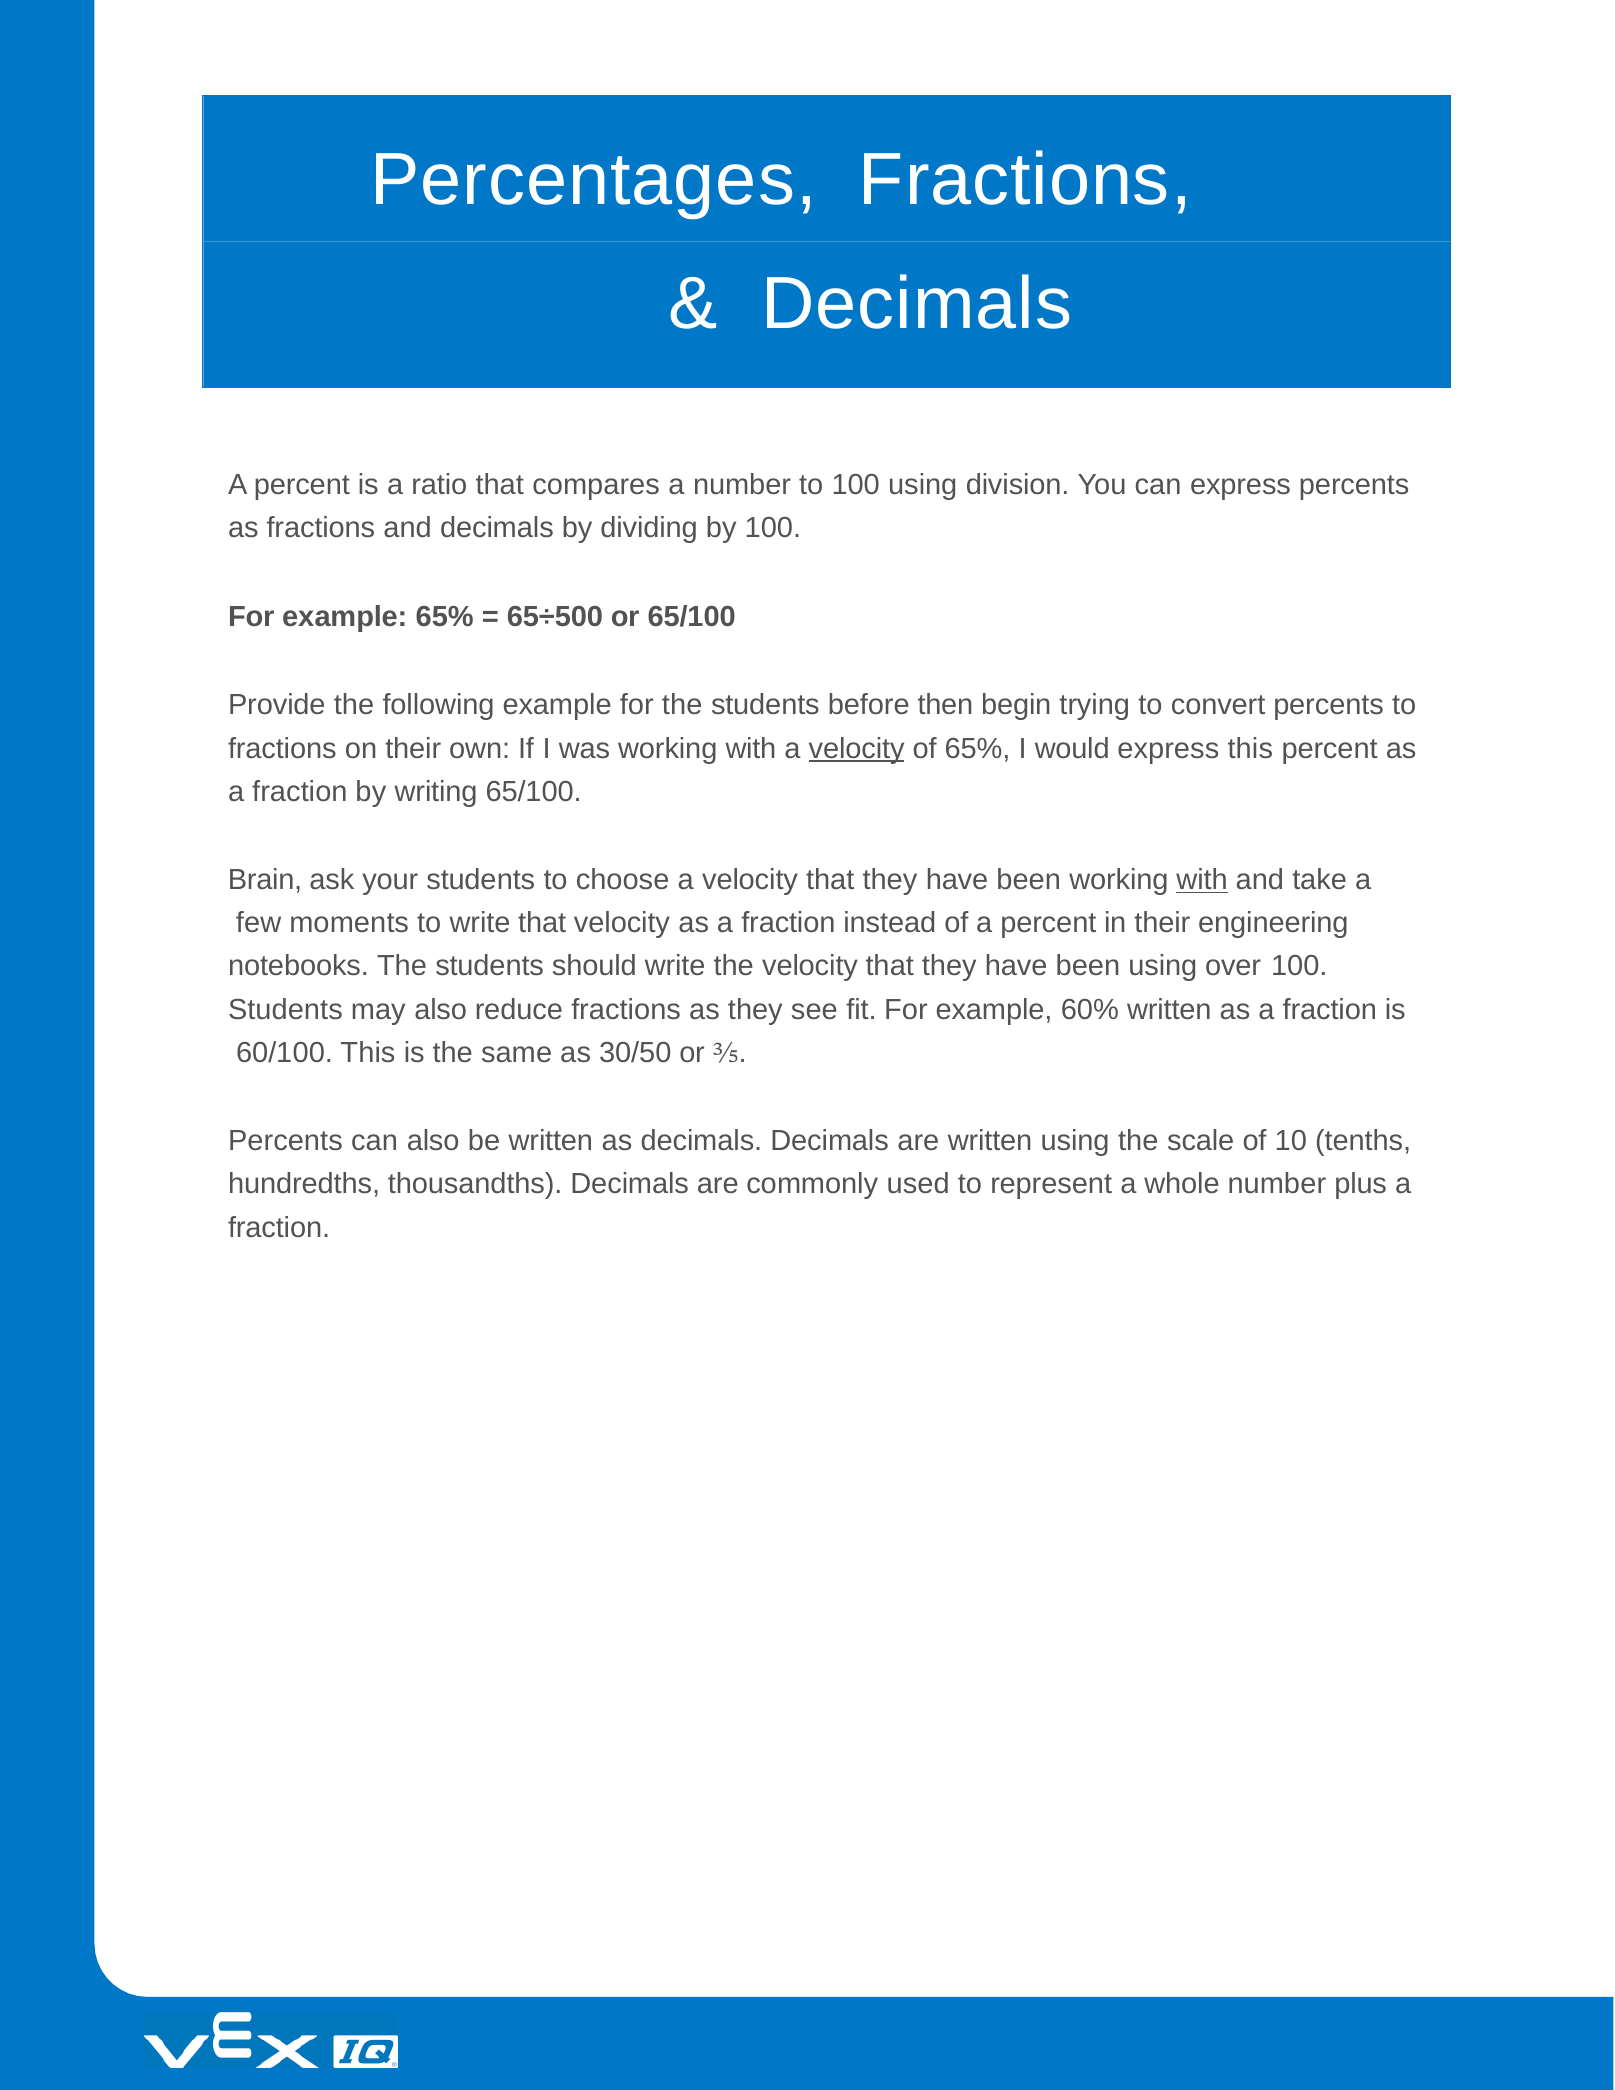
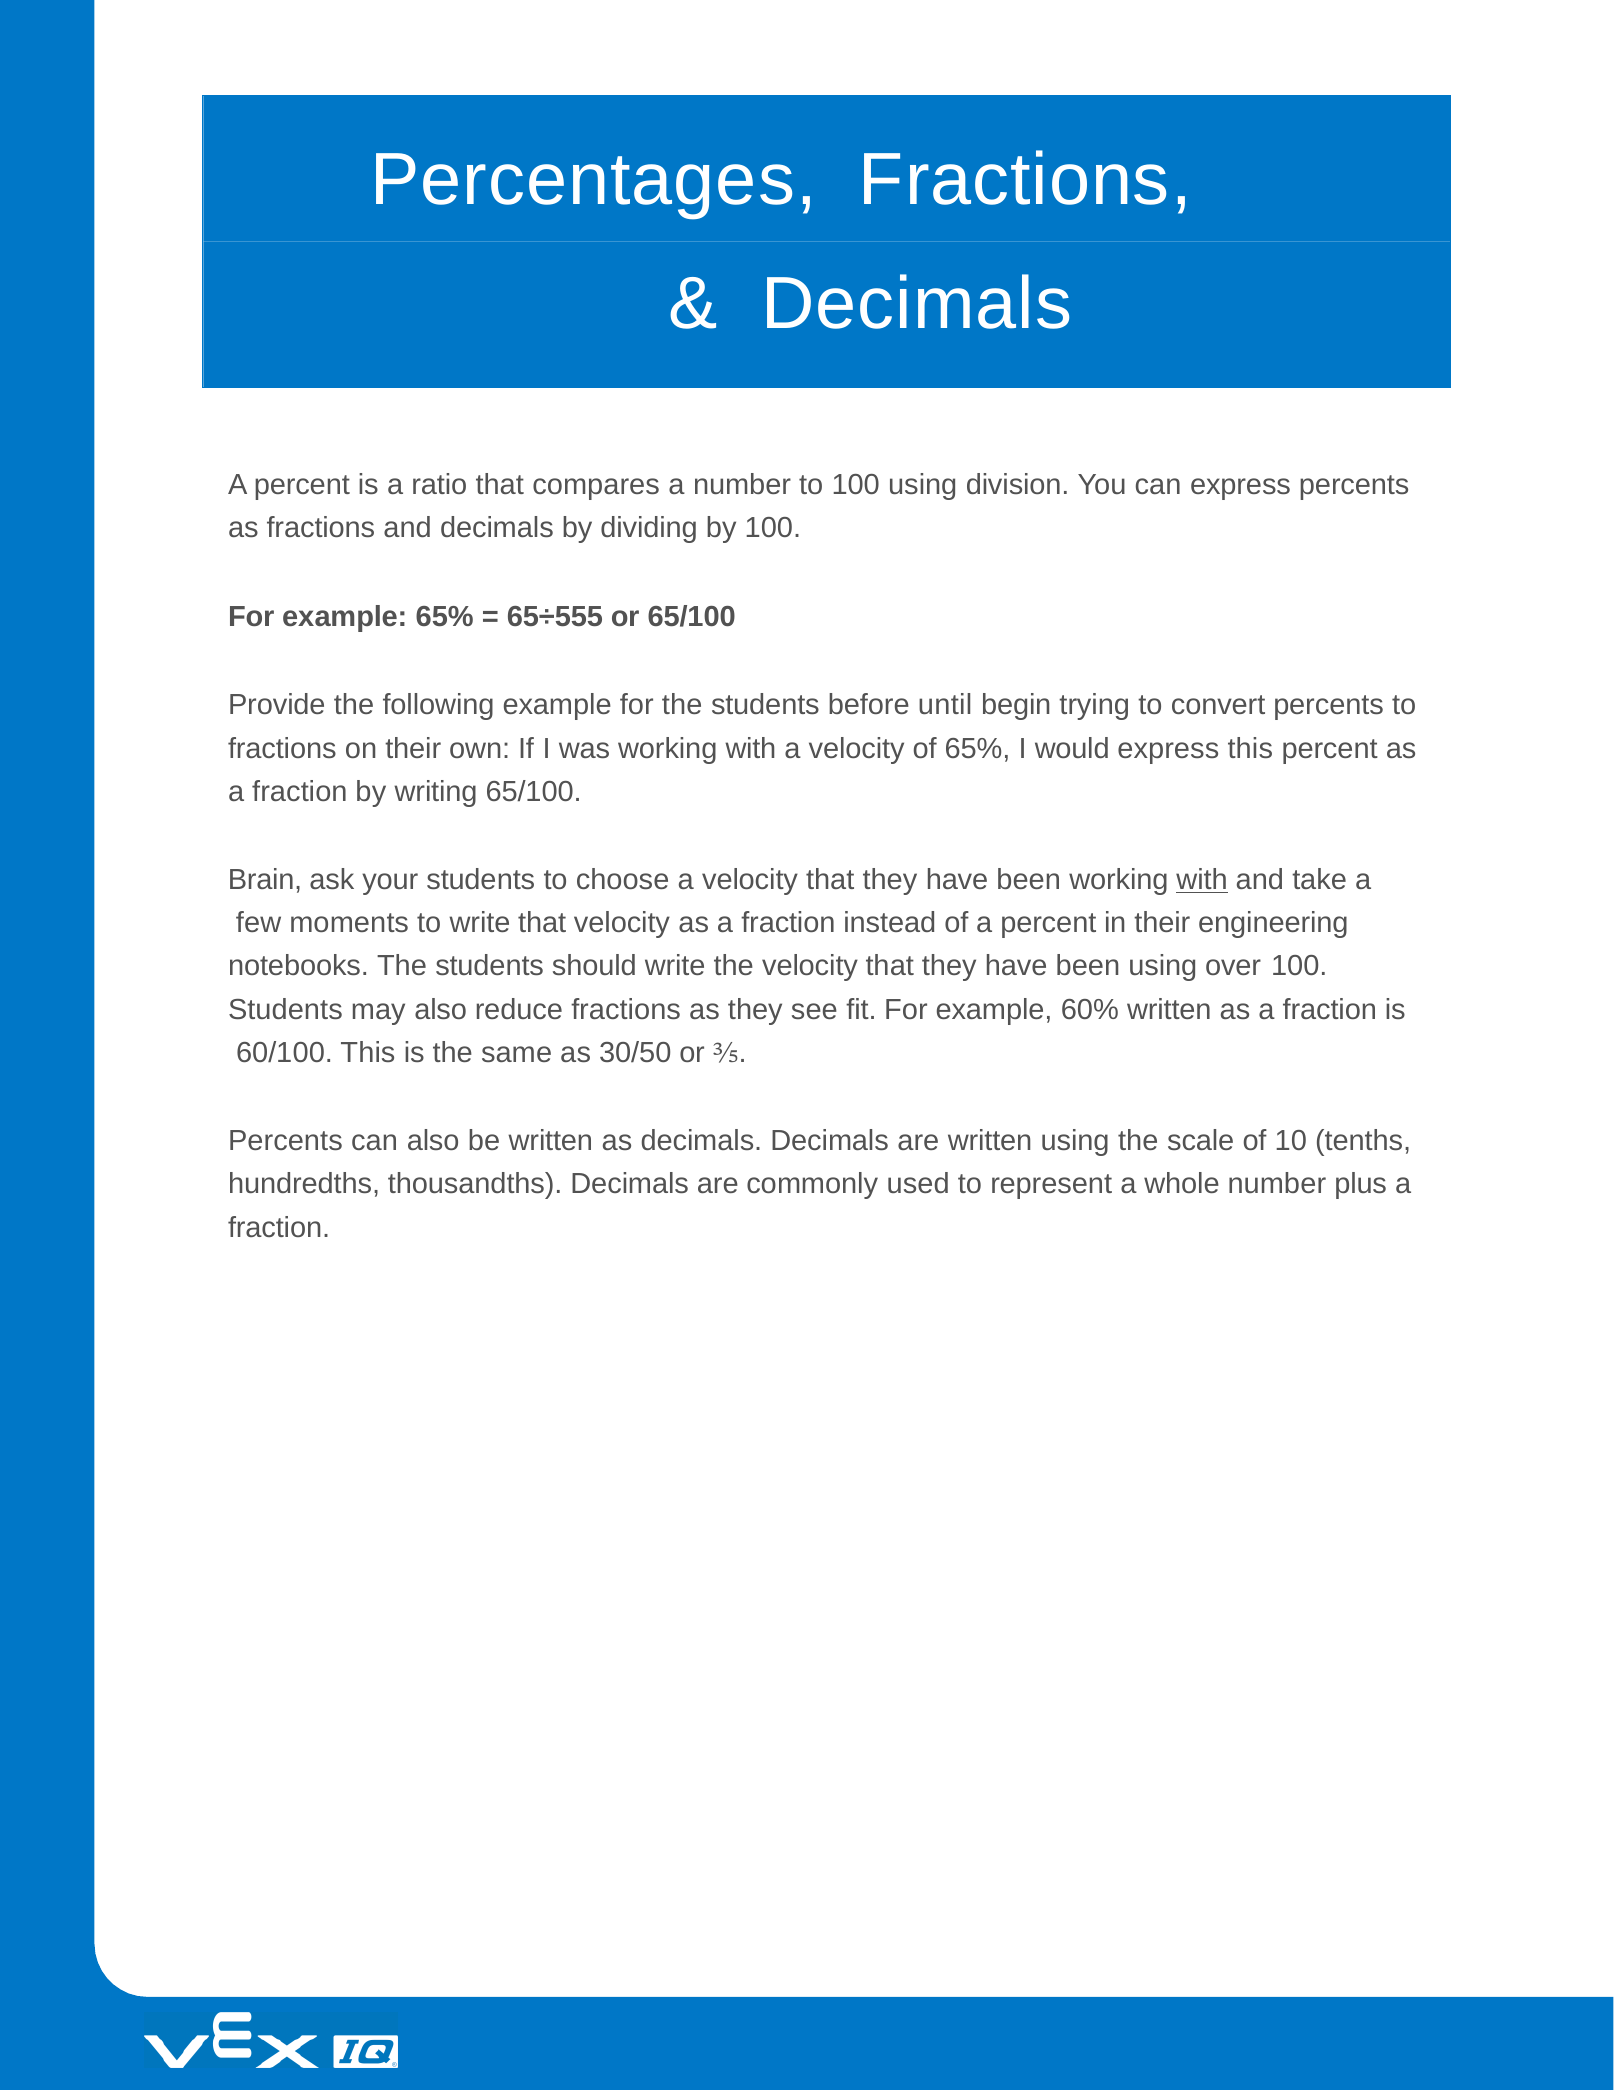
65÷500: 65÷500 -> 65÷555
then: then -> until
velocity at (857, 748) underline: present -> none
